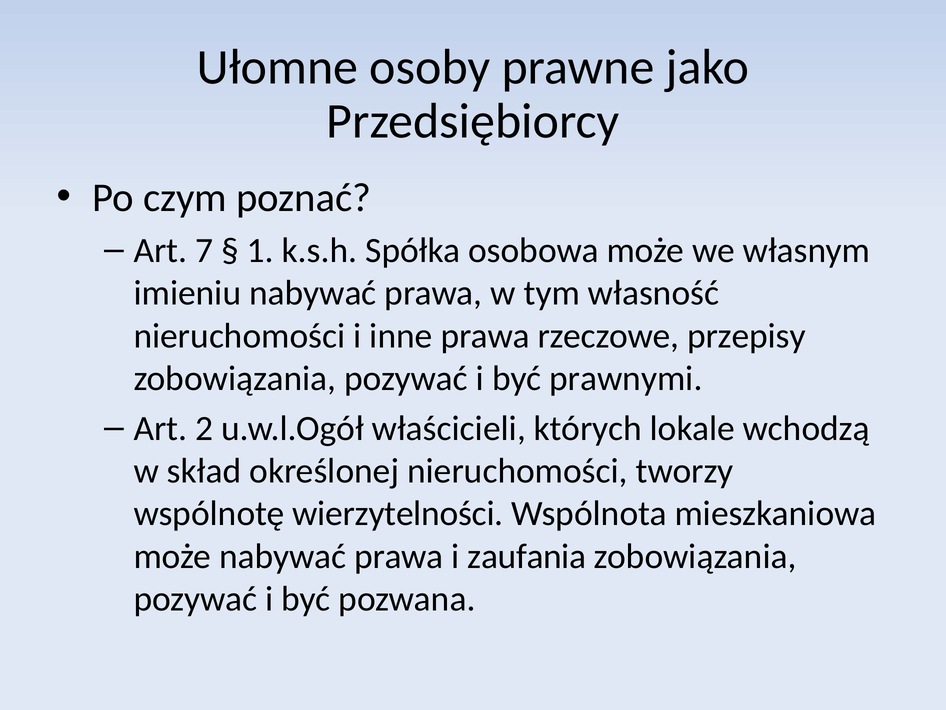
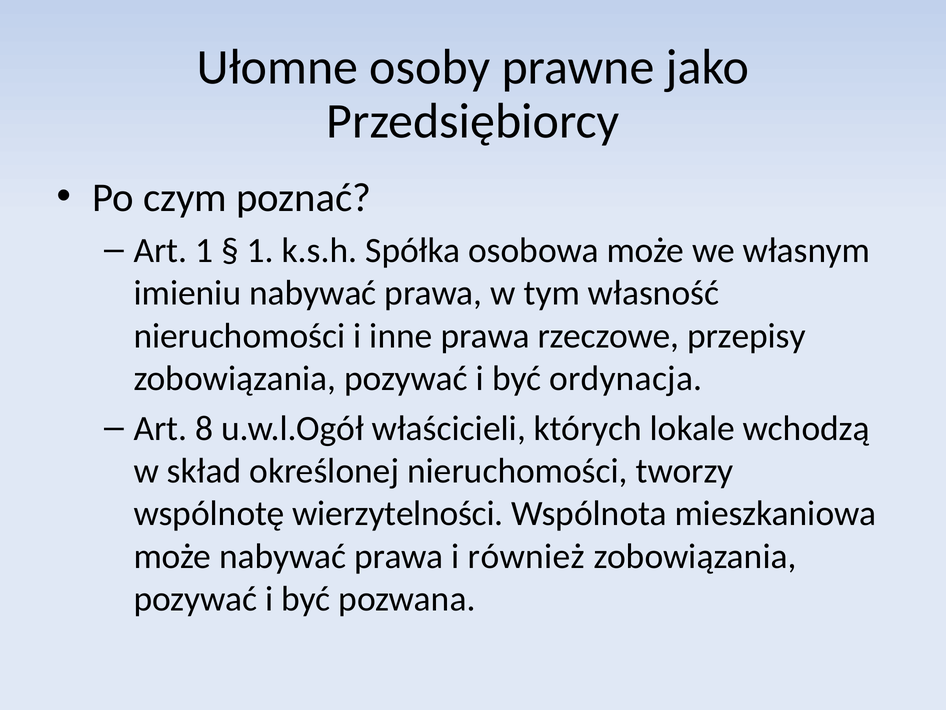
Art 7: 7 -> 1
prawnymi: prawnymi -> ordynacja
2: 2 -> 8
zaufania: zaufania -> również
